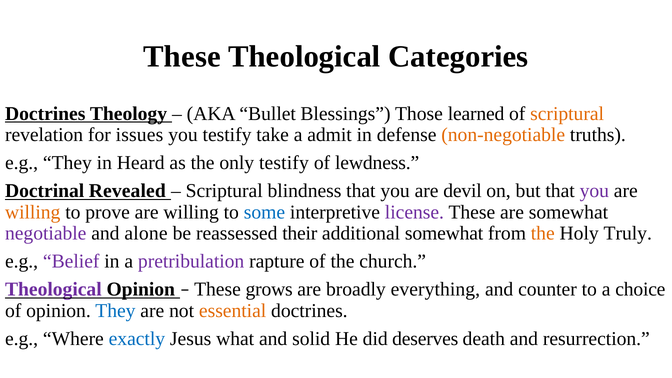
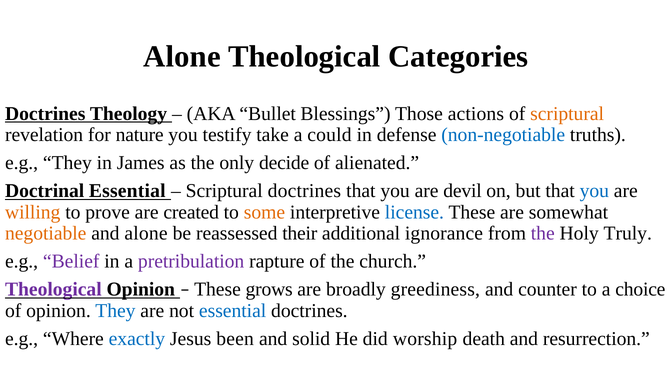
These at (182, 56): These -> Alone
learned: learned -> actions
issues: issues -> nature
admit: admit -> could
non-negotiable colour: orange -> blue
Heard: Heard -> James
only testify: testify -> decide
lewdness: lewdness -> alienated
Doctrinal Revealed: Revealed -> Essential
Scriptural blindness: blindness -> doctrines
you at (594, 191) colour: purple -> blue
willing at (191, 212): willing -> created
some colour: blue -> orange
license colour: purple -> blue
negotiable colour: purple -> orange
additional somewhat: somewhat -> ignorance
the at (543, 233) colour: orange -> purple
everything: everything -> greediness
essential at (233, 311) colour: orange -> blue
what: what -> been
deserves: deserves -> worship
